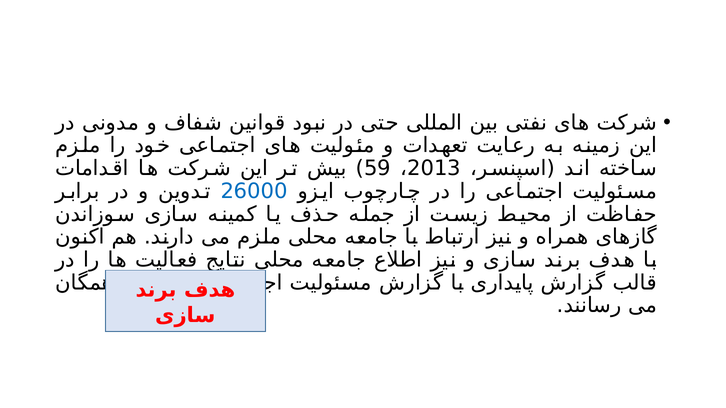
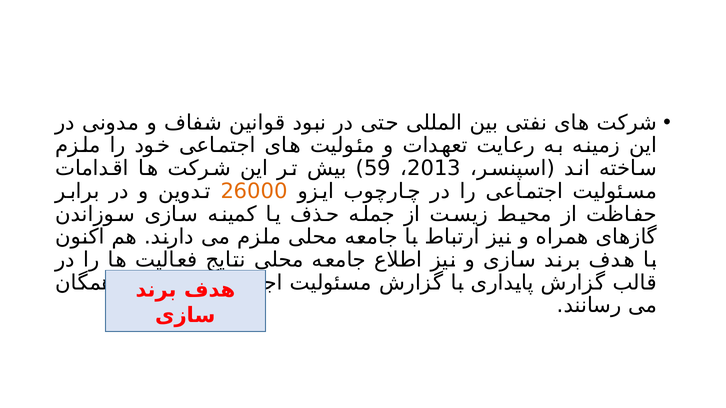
26000 colour: blue -> orange
